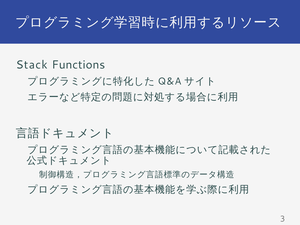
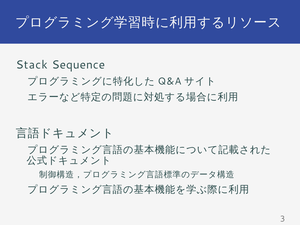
Functions: Functions -> Sequence
